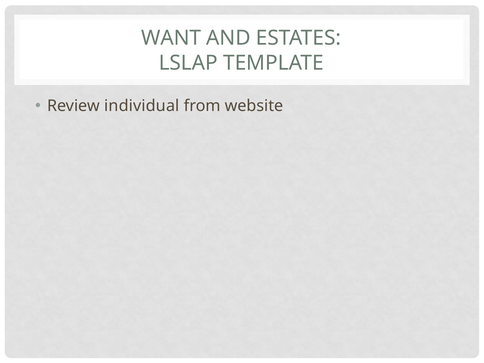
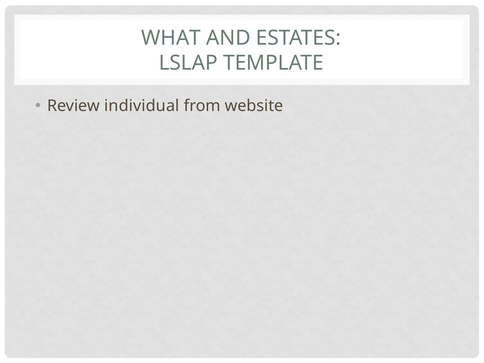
WANT: WANT -> WHAT
